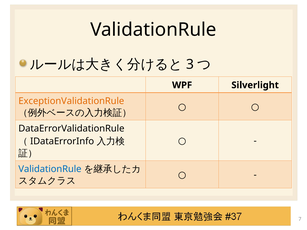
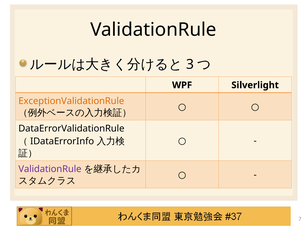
ValidationRule at (50, 169) colour: blue -> purple
